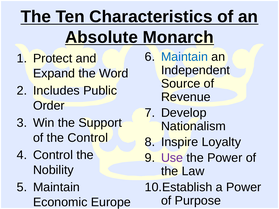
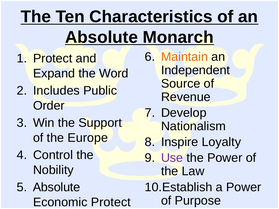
Maintain at (184, 57) colour: blue -> orange
the Control: Control -> Europe
Maintain at (56, 188): Maintain -> Absolute
Economic Europe: Europe -> Protect
